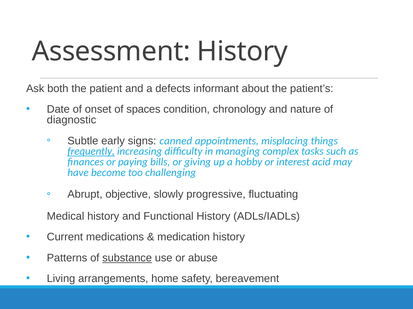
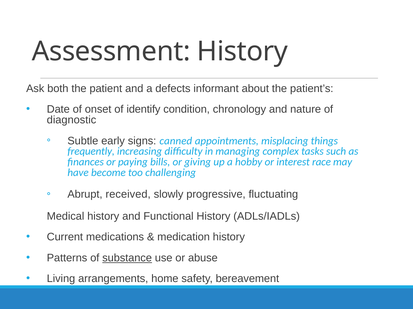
spaces: spaces -> identify
frequently underline: present -> none
acid: acid -> race
objective: objective -> received
